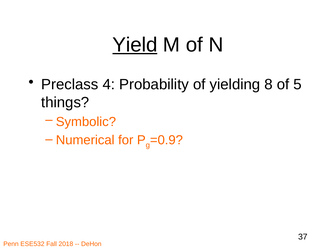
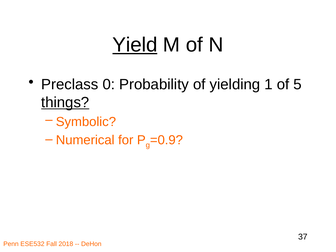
4: 4 -> 0
8: 8 -> 1
things underline: none -> present
